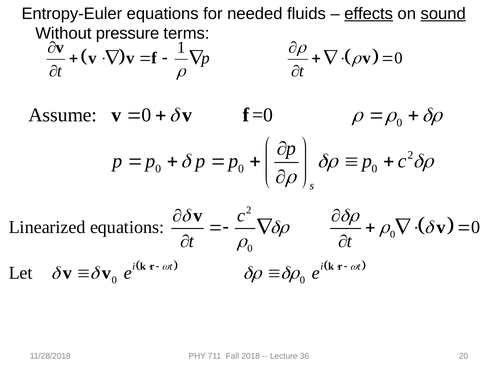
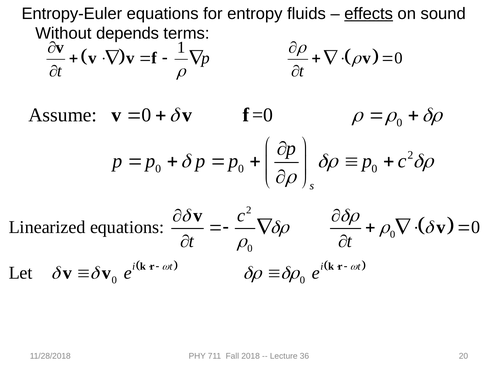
needed: needed -> entropy
sound underline: present -> none
pressure: pressure -> depends
